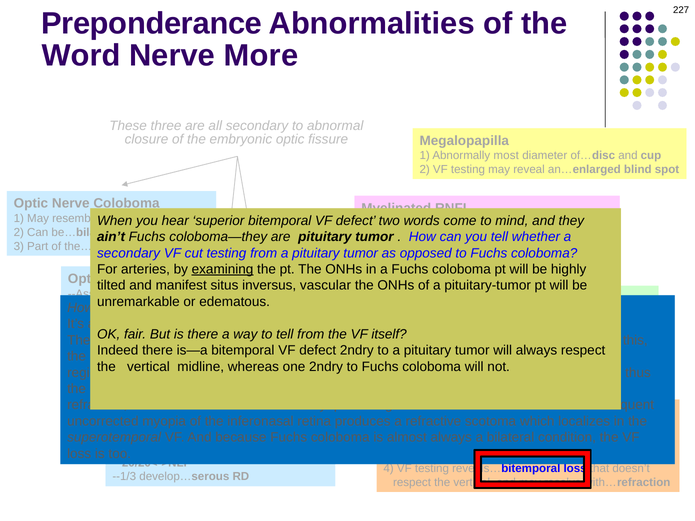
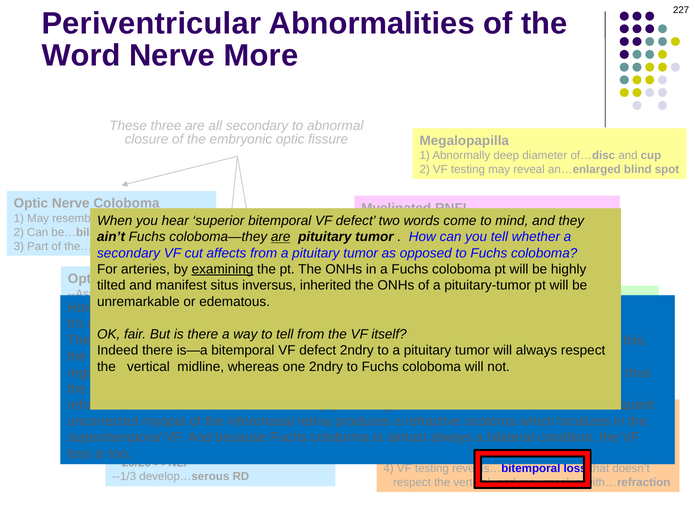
Preponderance: Preponderance -> Periventricular
most: most -> deep
are at (281, 237) underline: none -> present
testing at (226, 253): testing -> affects
vascular: vascular -> inherited
